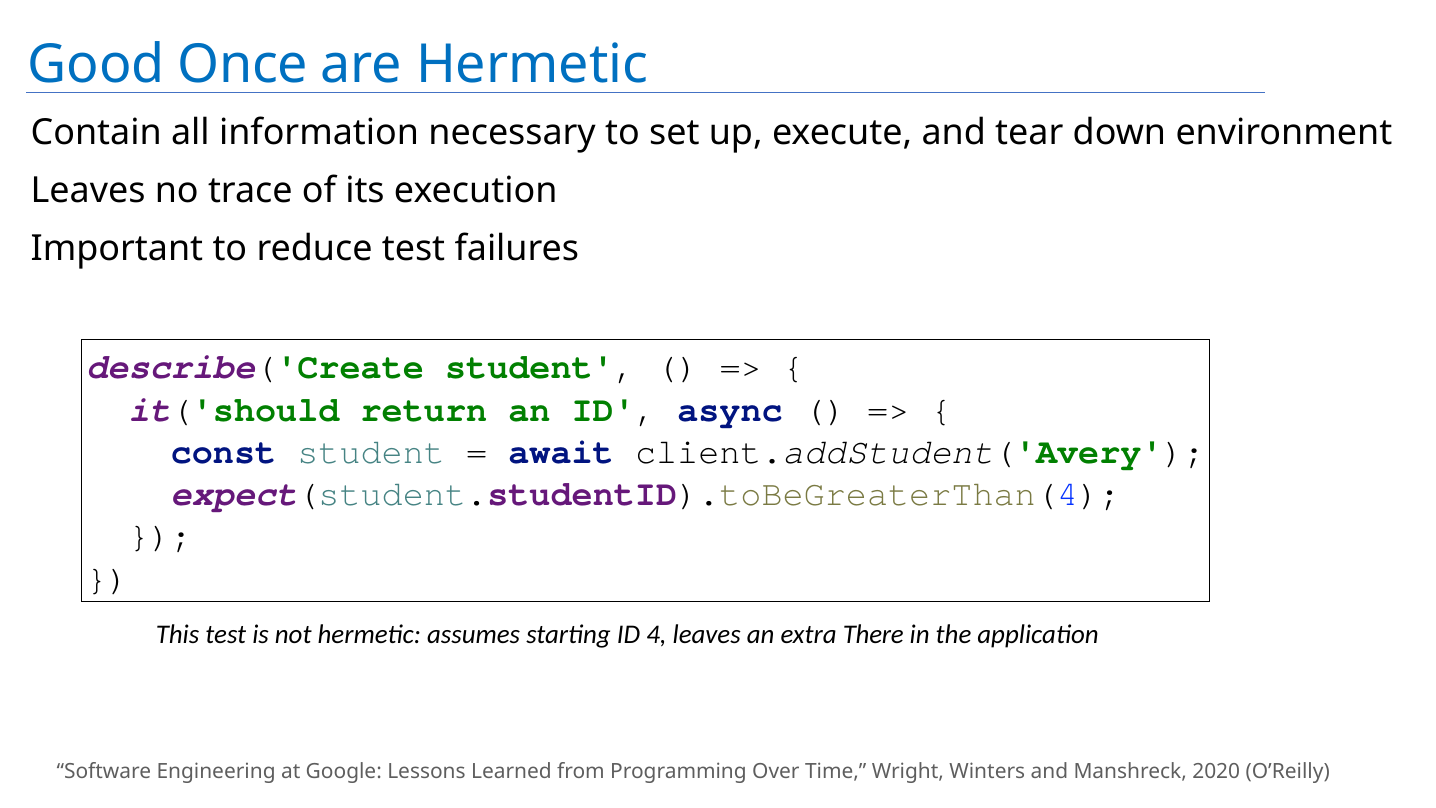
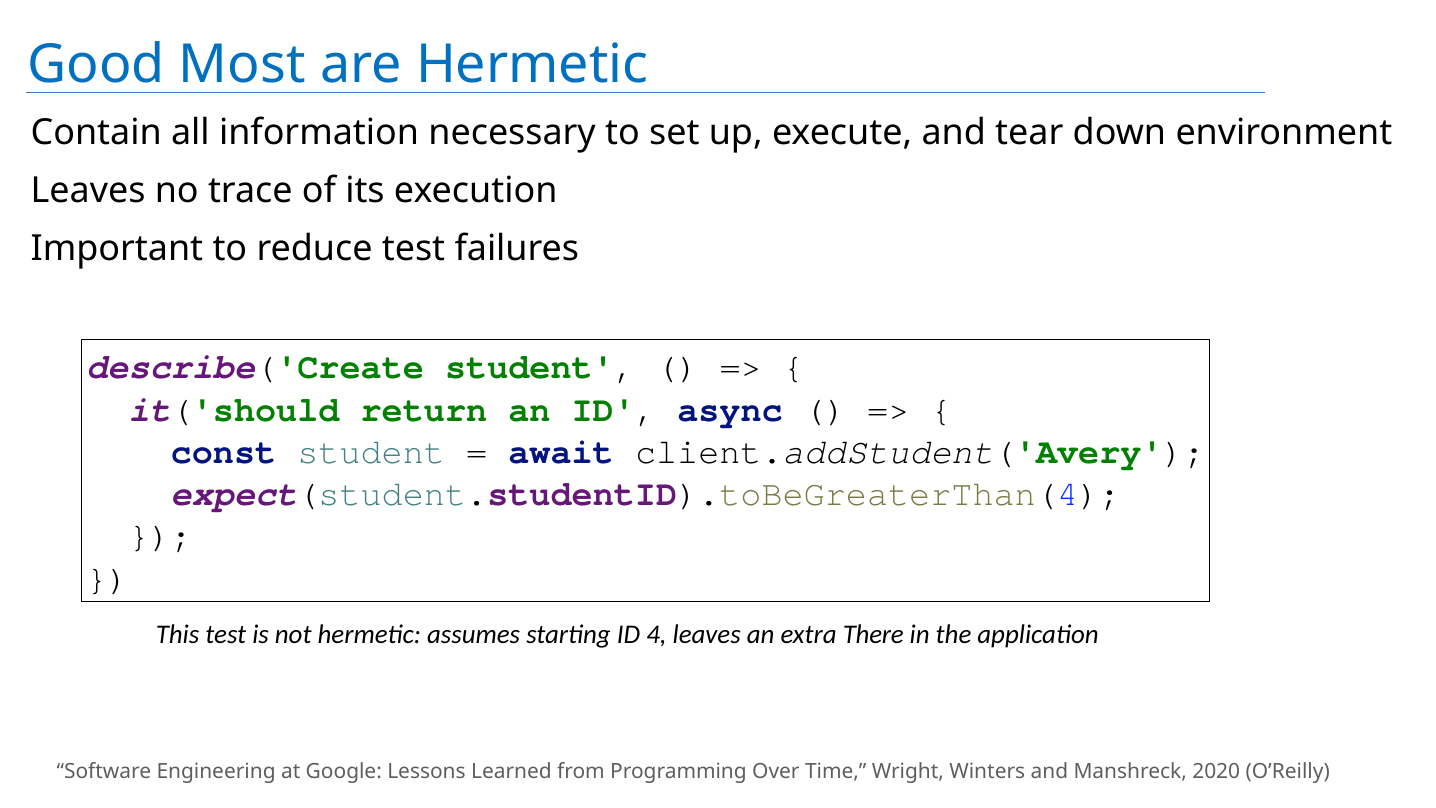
Once: Once -> Most
